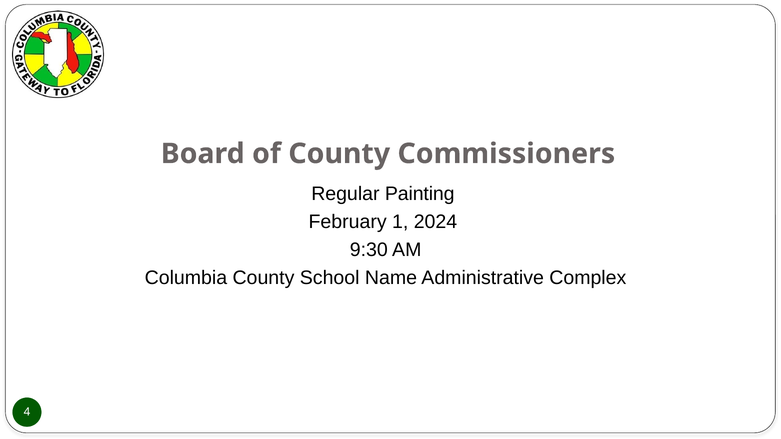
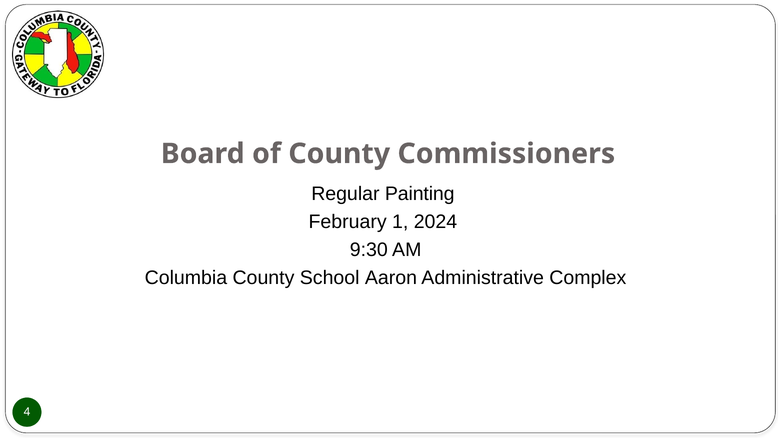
Name: Name -> Aaron
